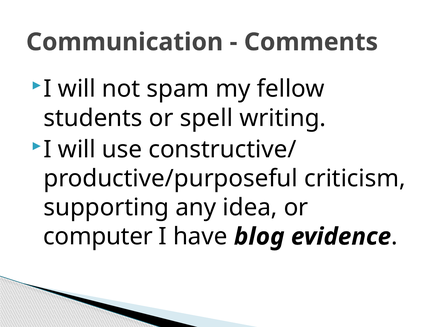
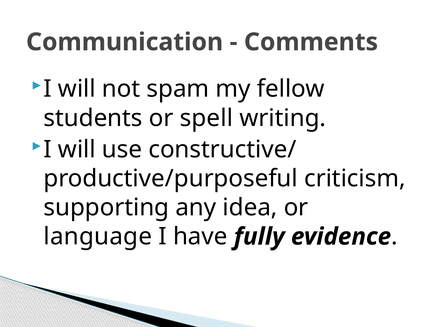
computer: computer -> language
blog: blog -> fully
